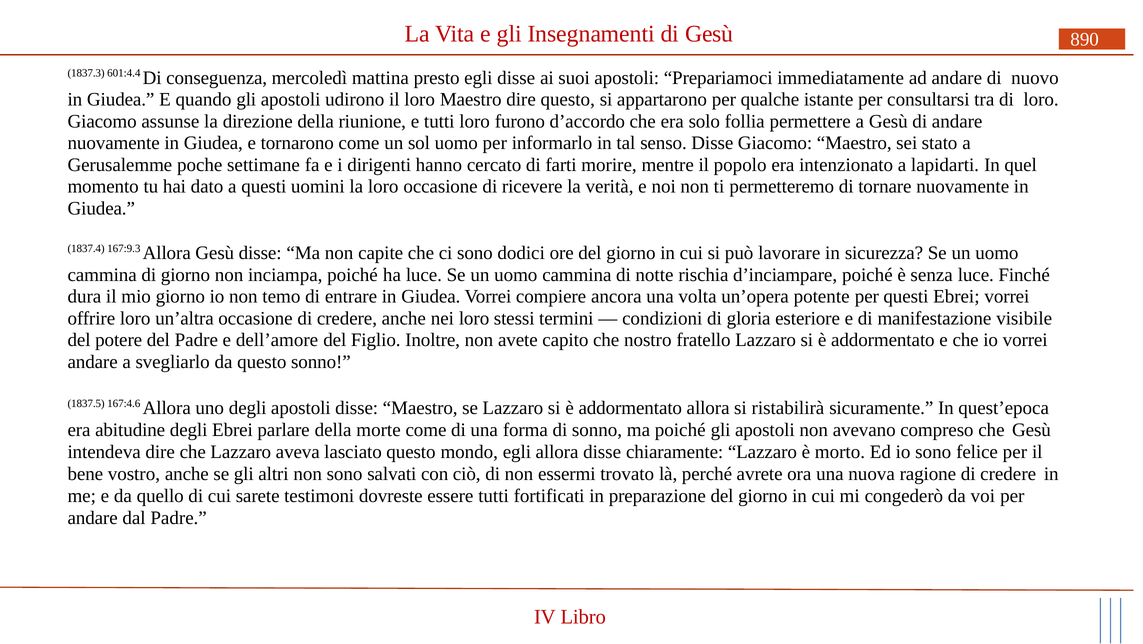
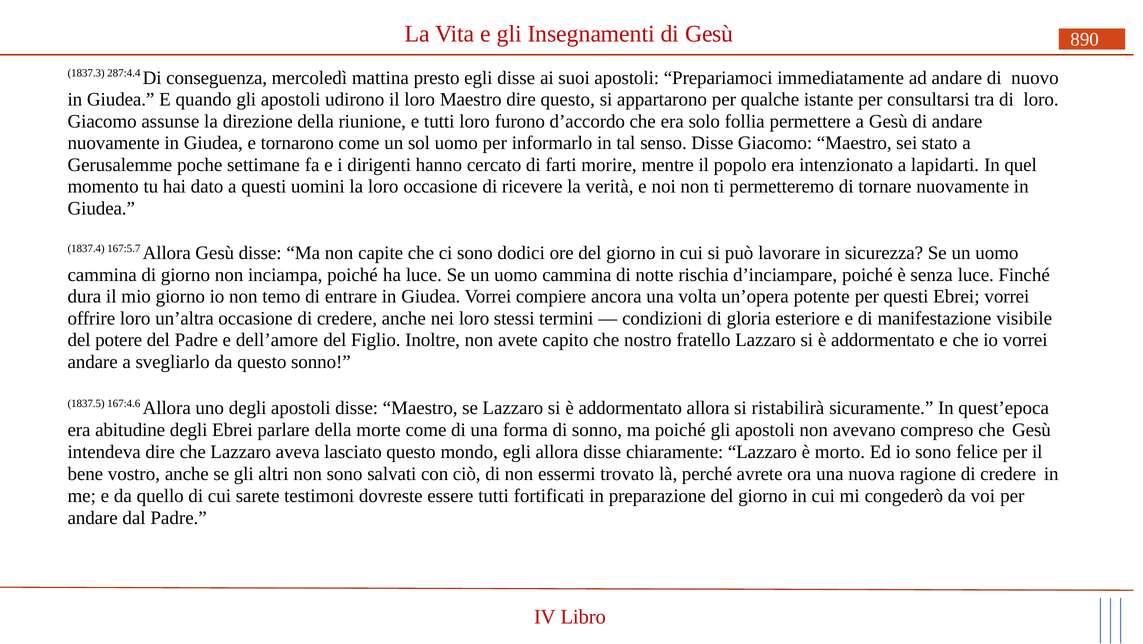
601:4.4: 601:4.4 -> 287:4.4
167:9.3: 167:9.3 -> 167:5.7
